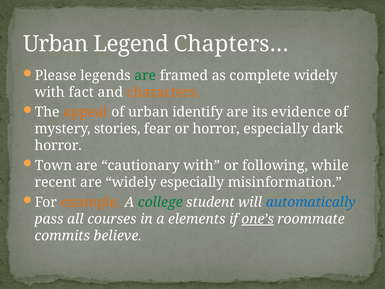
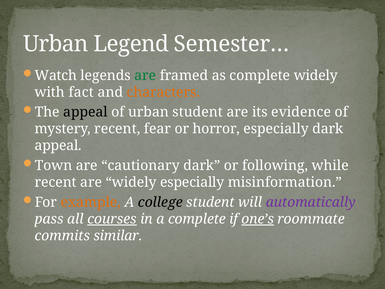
Chapters…: Chapters… -> Semester…
Please: Please -> Watch
appeal at (85, 112) colour: orange -> black
urban identify: identify -> student
mystery stories: stories -> recent
horror at (58, 145): horror -> appeal
cautionary with: with -> dark
college colour: green -> black
automatically colour: blue -> purple
courses underline: none -> present
a elements: elements -> complete
believe: believe -> similar
